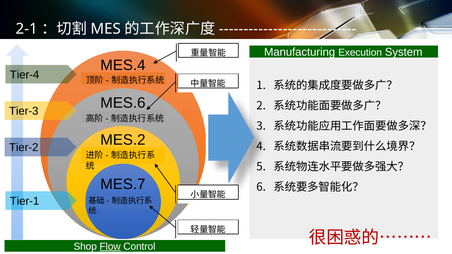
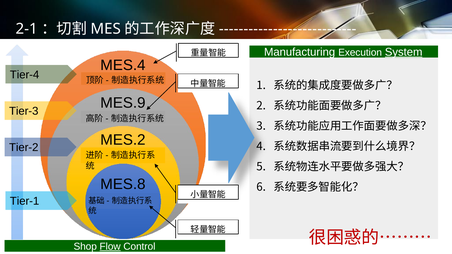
System underline: none -> present
MES.6: MES.6 -> MES.9
MES.7: MES.7 -> MES.8
